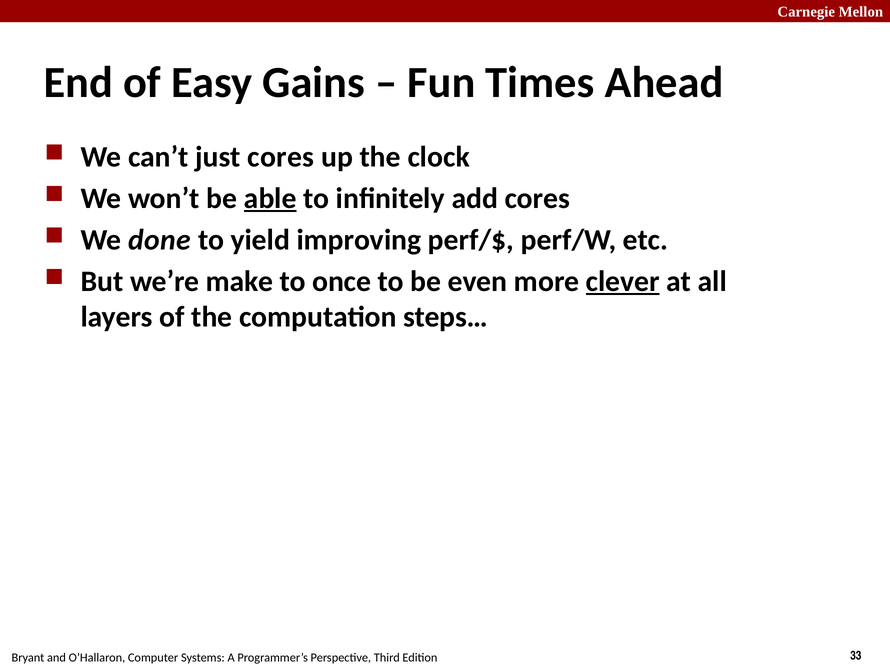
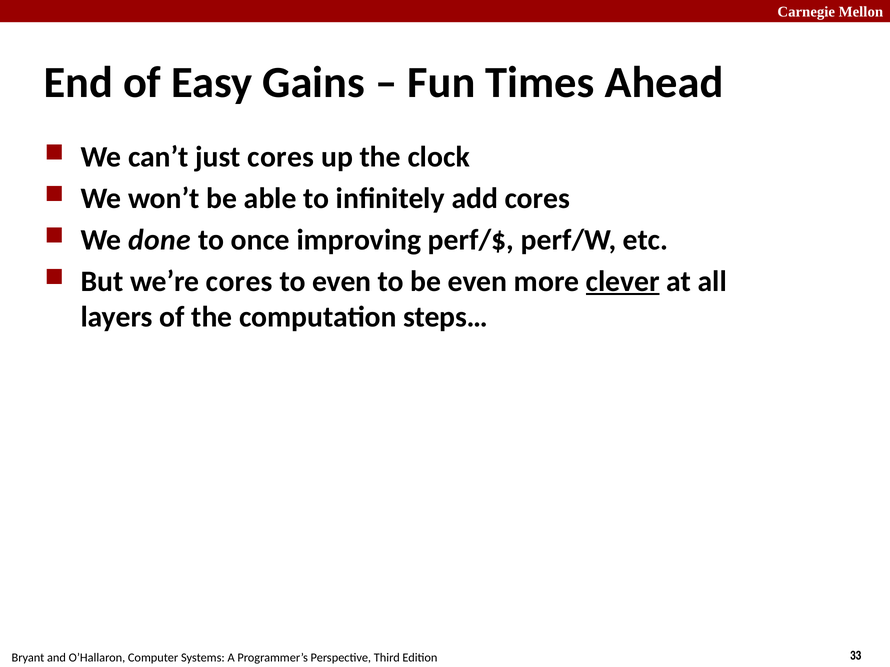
able underline: present -> none
yield: yield -> once
we’re make: make -> cores
to once: once -> even
